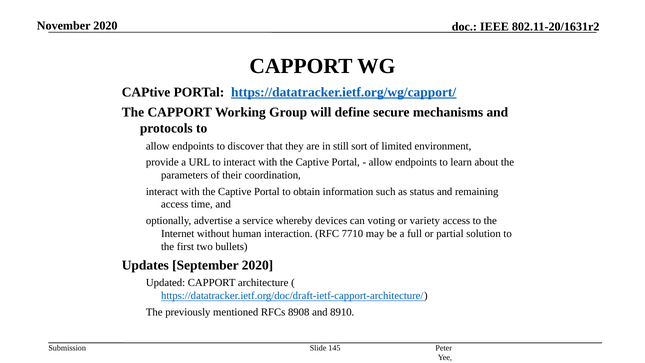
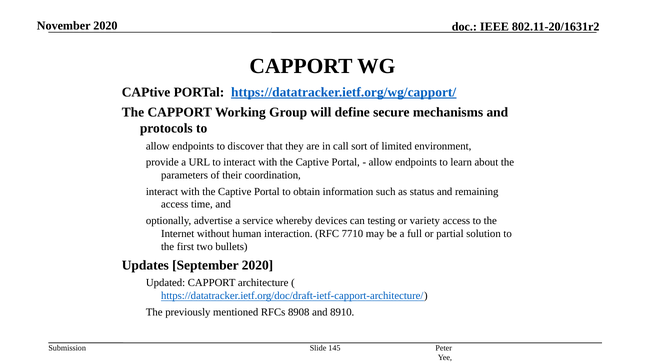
still: still -> call
voting: voting -> testing
